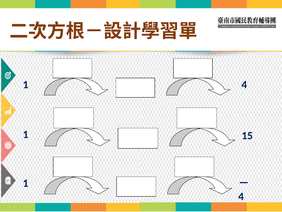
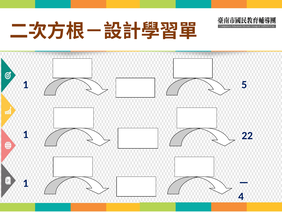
1 4: 4 -> 5
15: 15 -> 22
